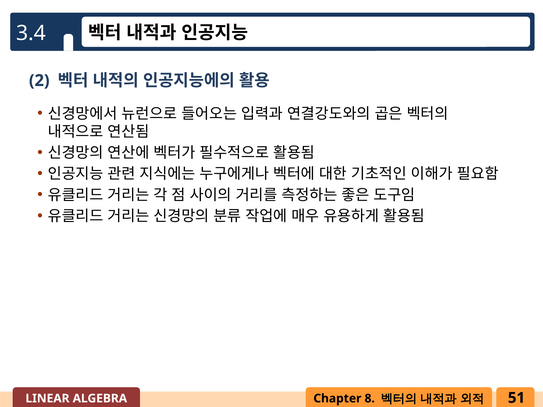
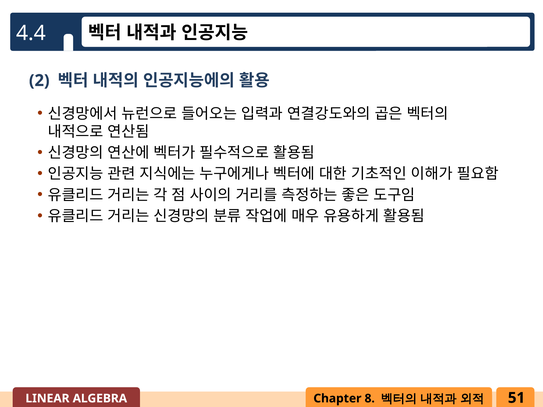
3.4: 3.4 -> 4.4
